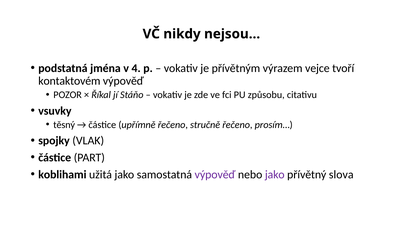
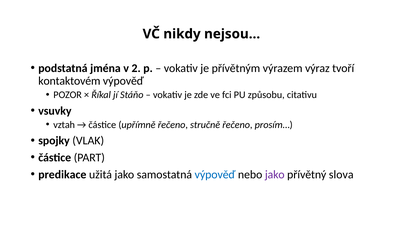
4: 4 -> 2
vejce: vejce -> výraz
těsný: těsný -> vztah
koblihami: koblihami -> predikace
výpověď at (215, 174) colour: purple -> blue
